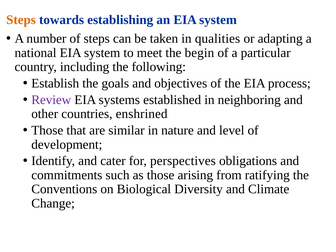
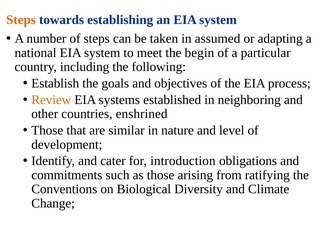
qualities: qualities -> assumed
Review colour: purple -> orange
perspectives: perspectives -> introduction
